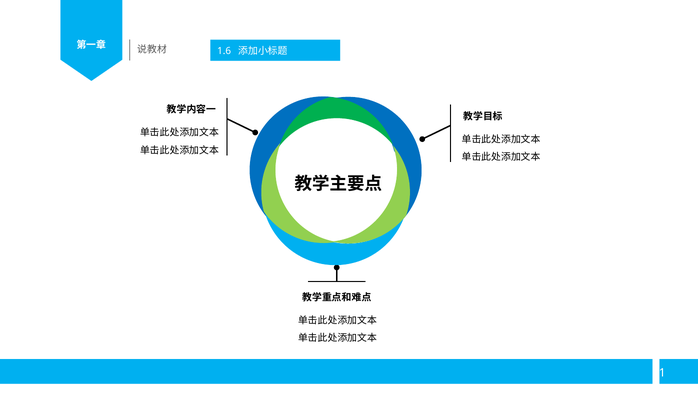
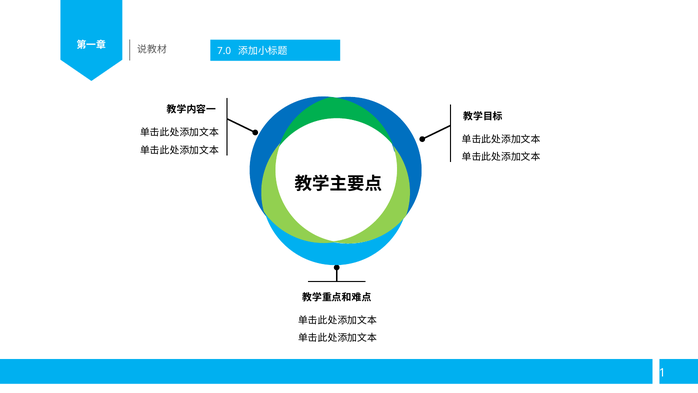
1.6: 1.6 -> 7.0
